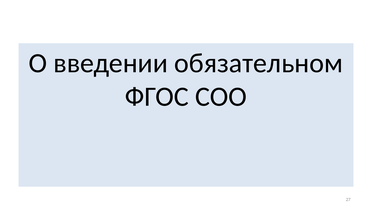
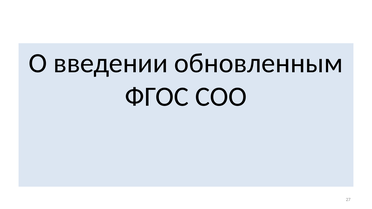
обязательном: обязательном -> обновленным
